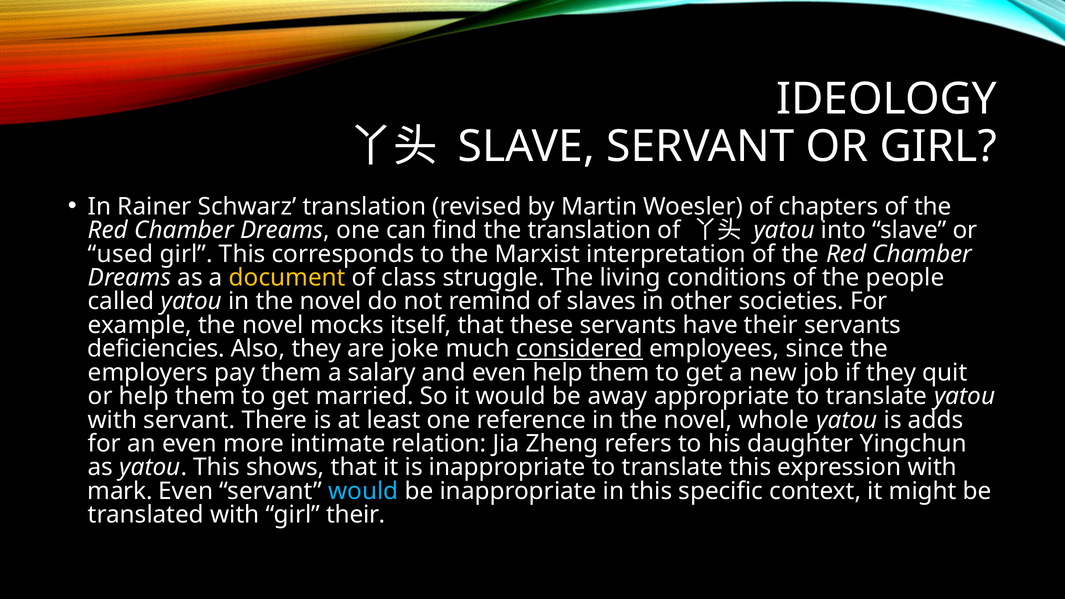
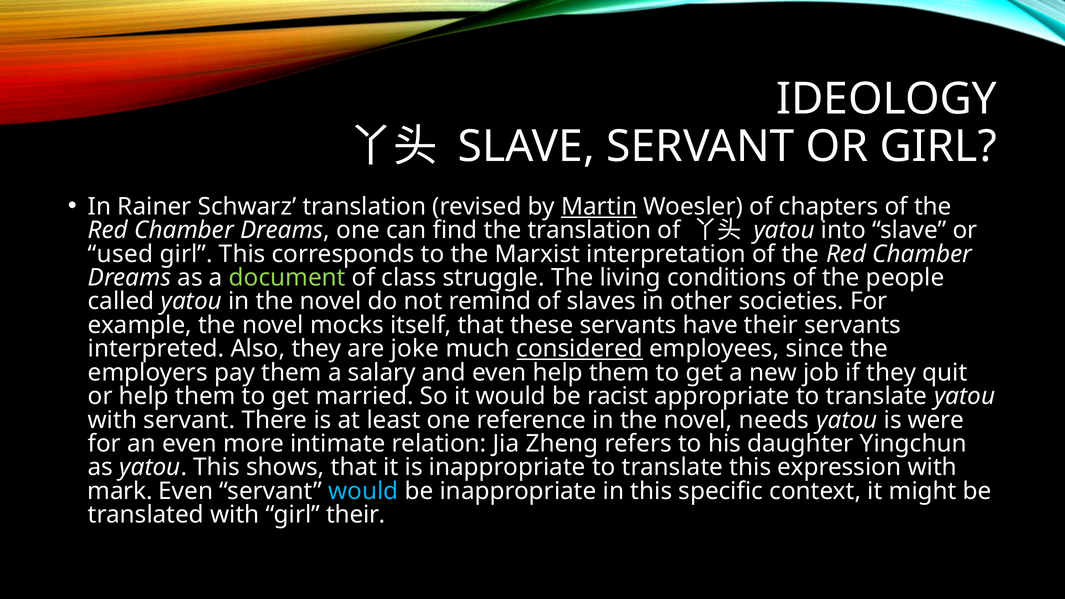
Martin underline: none -> present
document colour: yellow -> light green
deficiencies: deficiencies -> interpreted
away: away -> racist
whole: whole -> needs
adds: adds -> were
